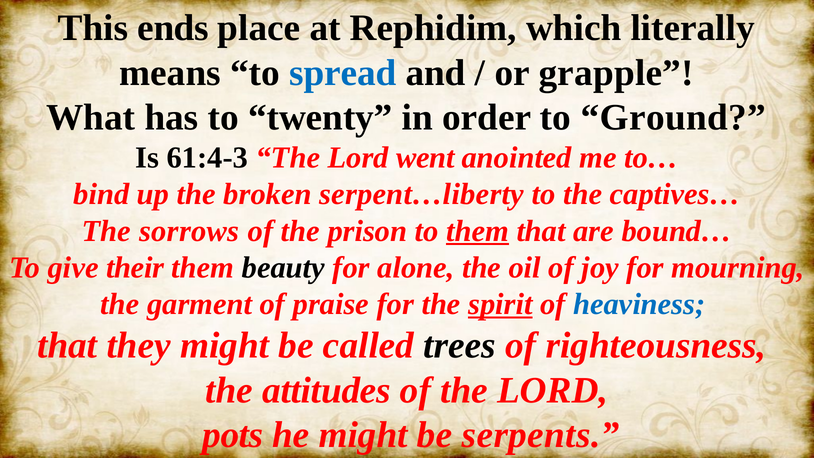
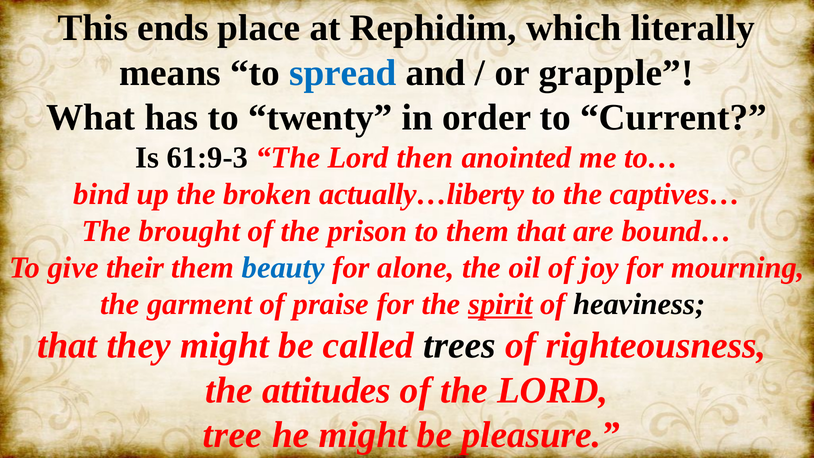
Ground: Ground -> Current
61:4-3: 61:4-3 -> 61:9-3
went: went -> then
serpent…liberty: serpent…liberty -> actually…liberty
sorrows: sorrows -> brought
them at (478, 231) underline: present -> none
beauty colour: black -> blue
heaviness colour: blue -> black
pots: pots -> tree
serpents: serpents -> pleasure
